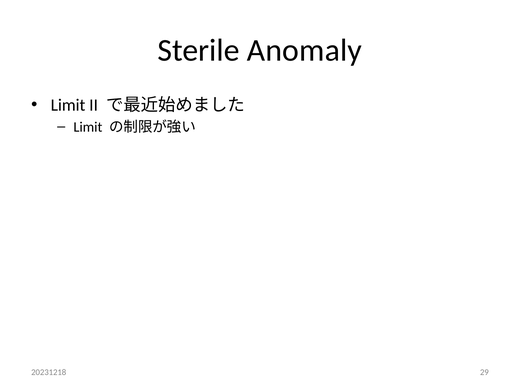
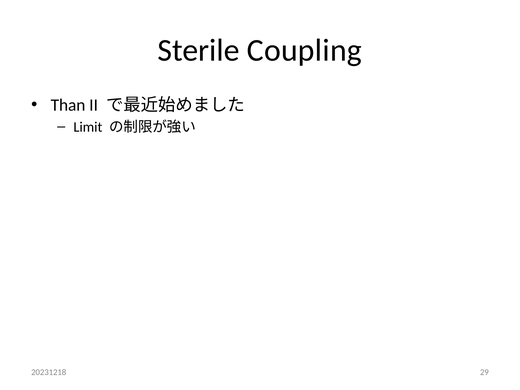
Anomaly: Anomaly -> Coupling
Limit at (68, 105): Limit -> Than
